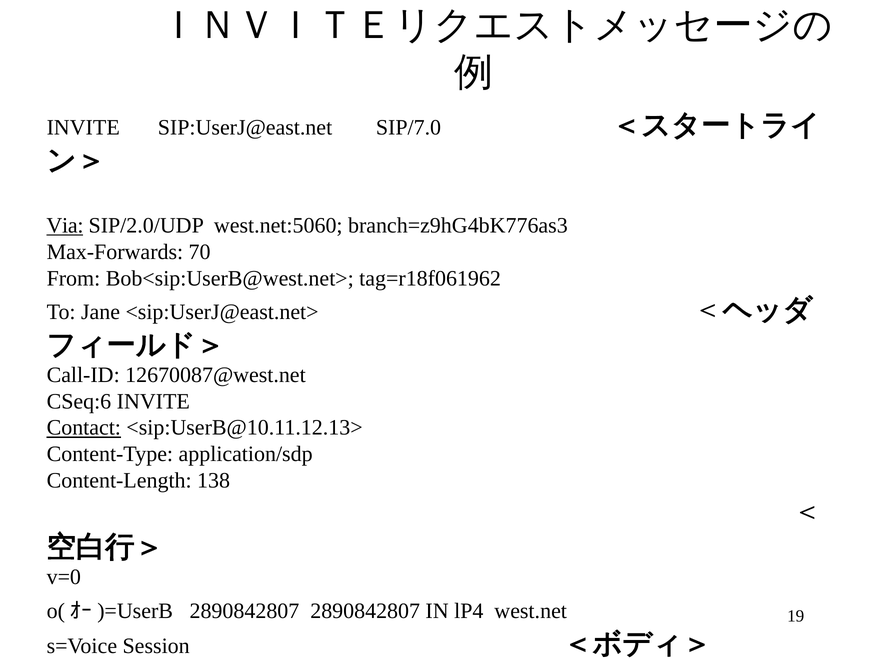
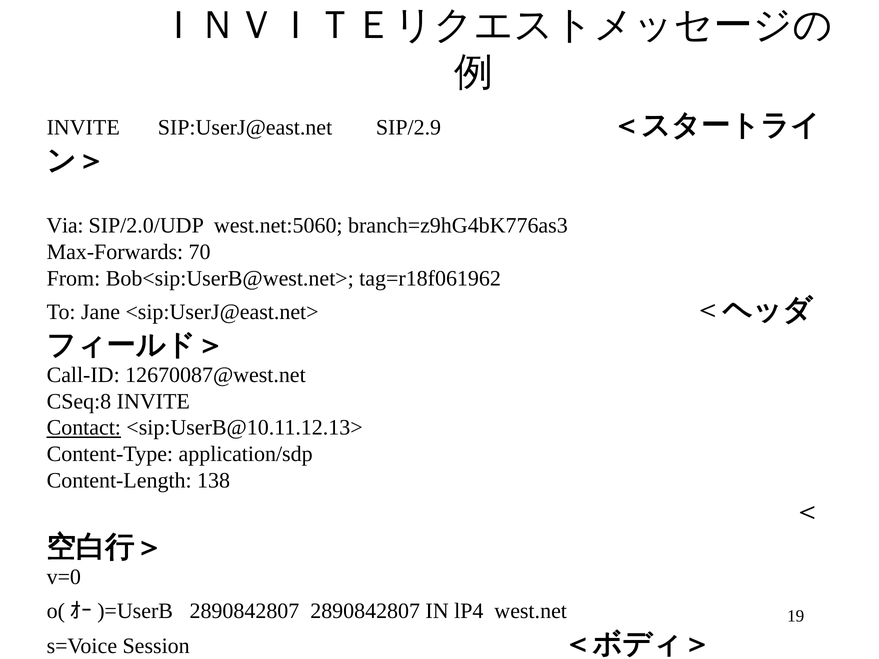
SIP/7.0: SIP/7.0 -> SIP/2.9
Via underline: present -> none
CSeq:6: CSeq:6 -> CSeq:8
